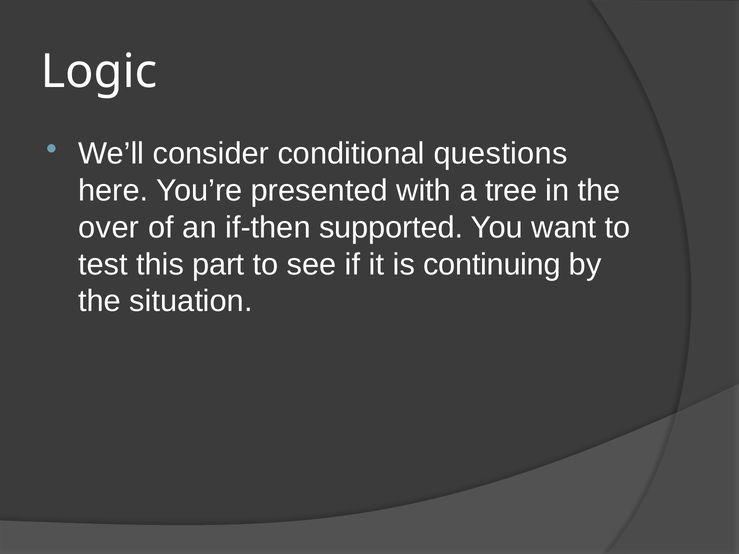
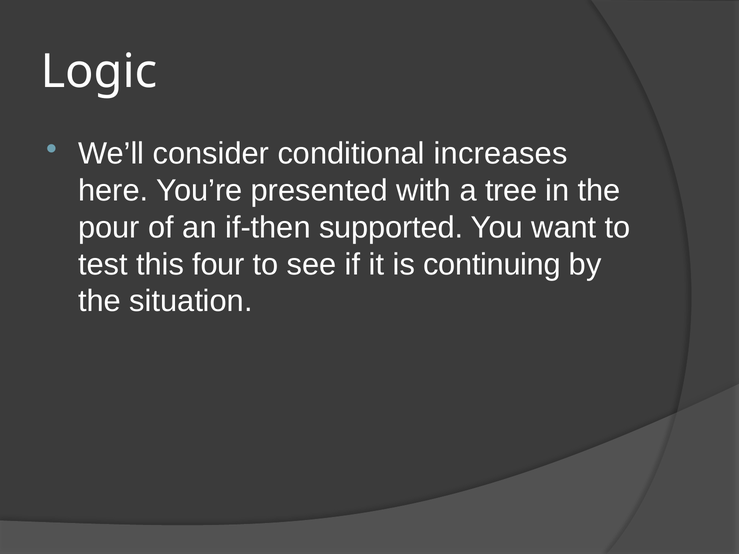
questions: questions -> increases
over: over -> pour
part: part -> four
